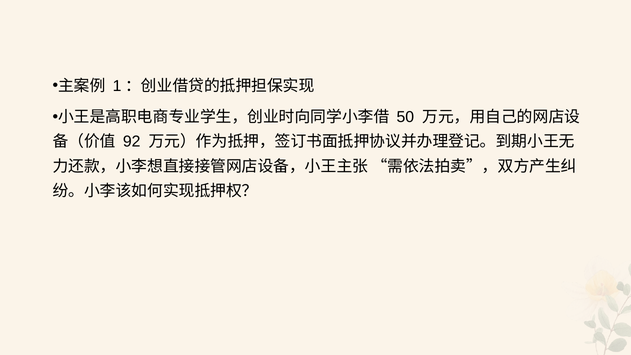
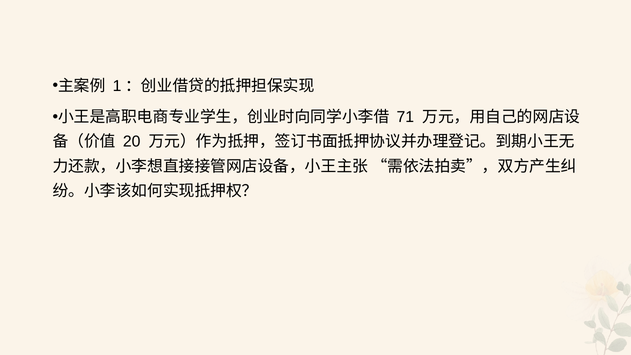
50: 50 -> 71
92: 92 -> 20
